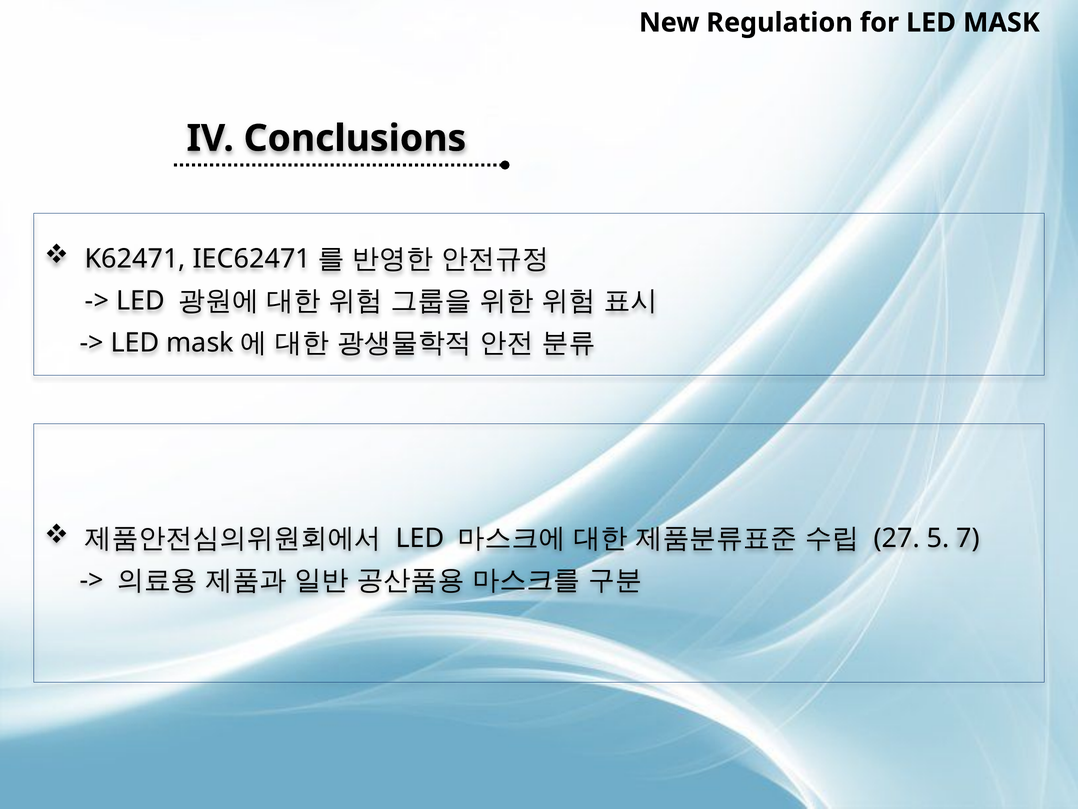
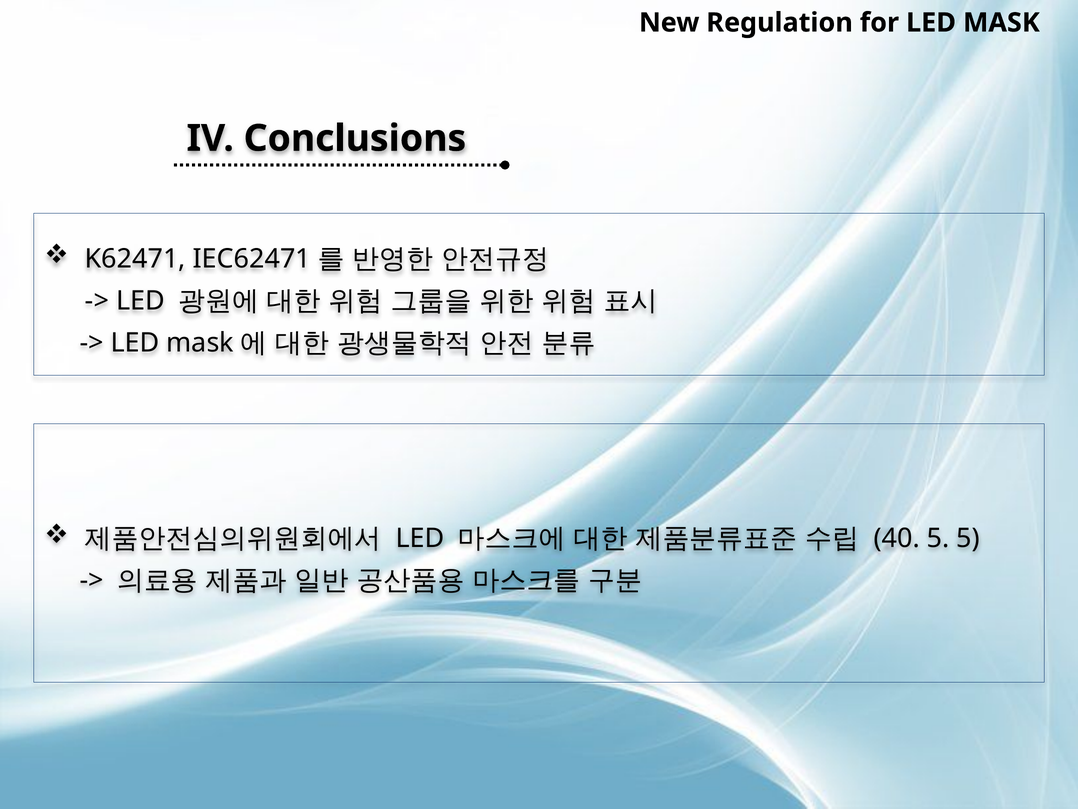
27: 27 -> 40
5 7: 7 -> 5
